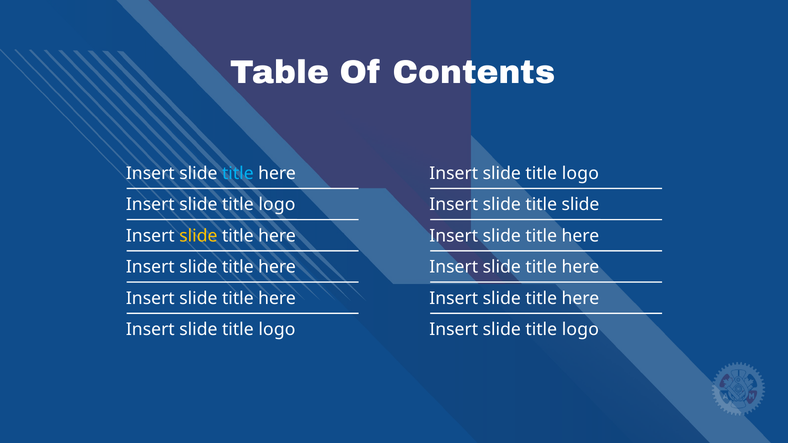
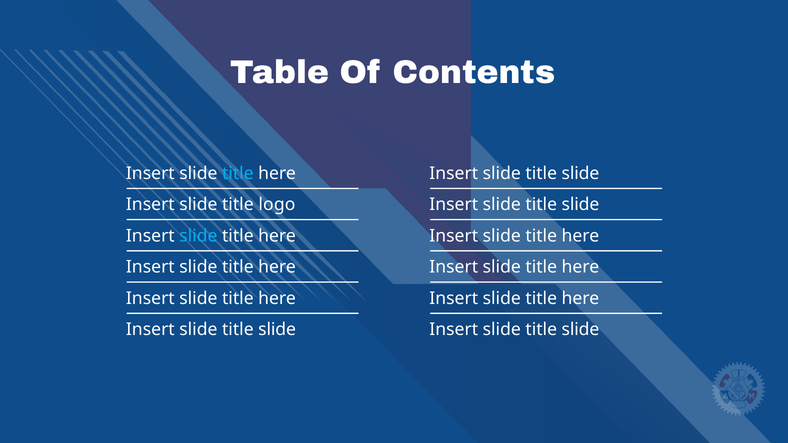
logo at (580, 173): logo -> slide
slide at (198, 236) colour: yellow -> light blue
logo at (277, 330): logo -> slide
logo at (580, 330): logo -> slide
